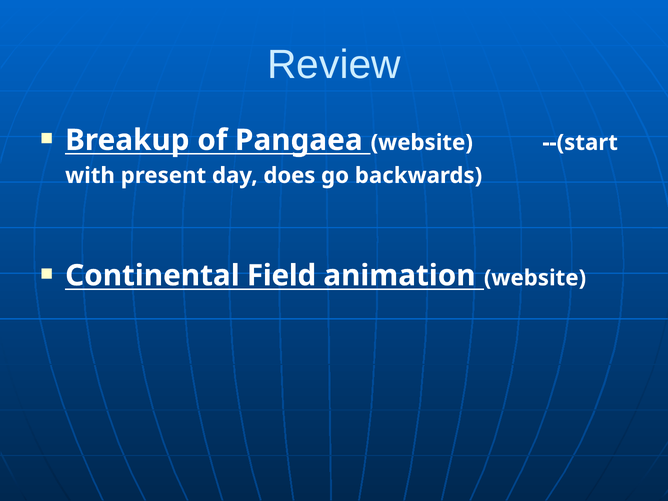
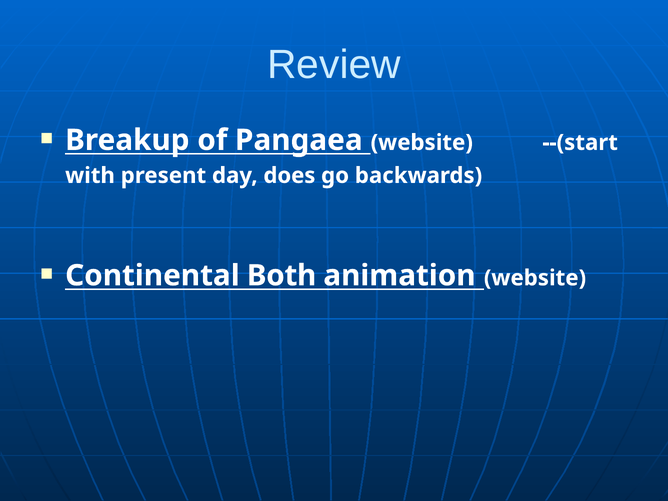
Field: Field -> Both
